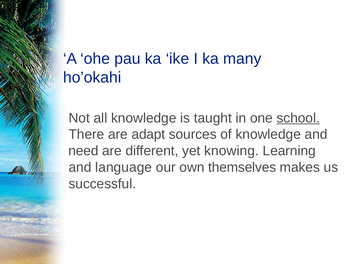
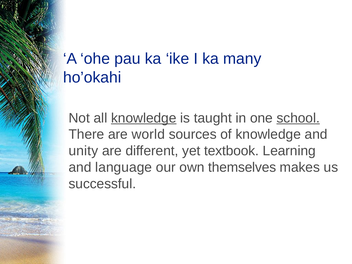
knowledge at (144, 118) underline: none -> present
adapt: adapt -> world
need: need -> unity
knowing: knowing -> textbook
